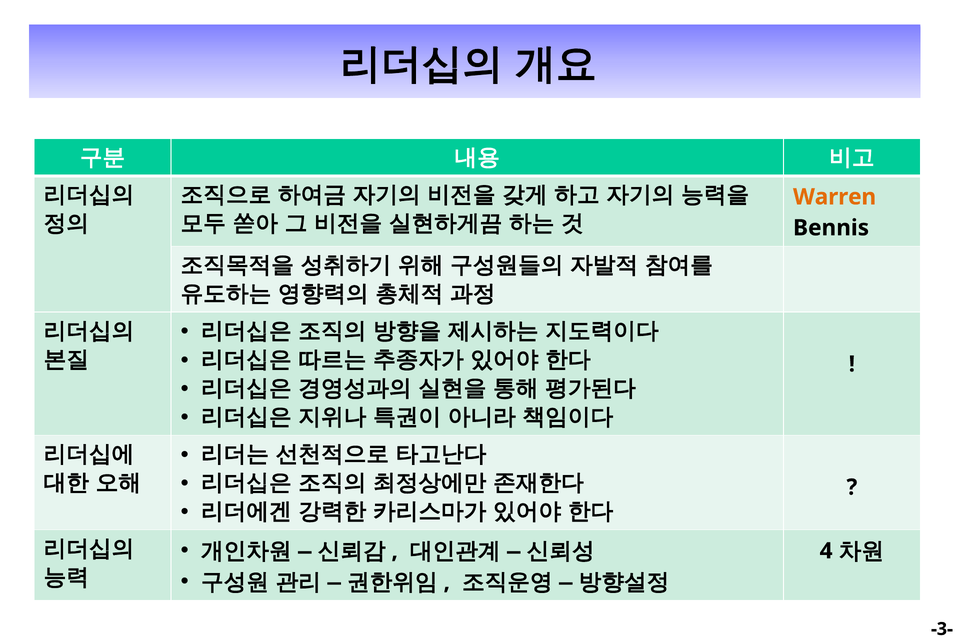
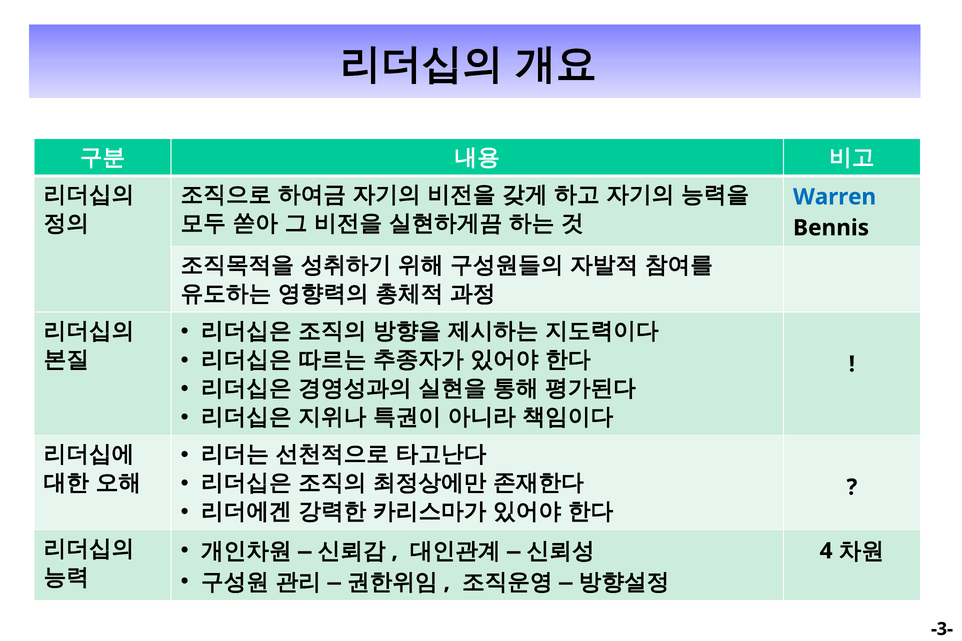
Warren colour: orange -> blue
